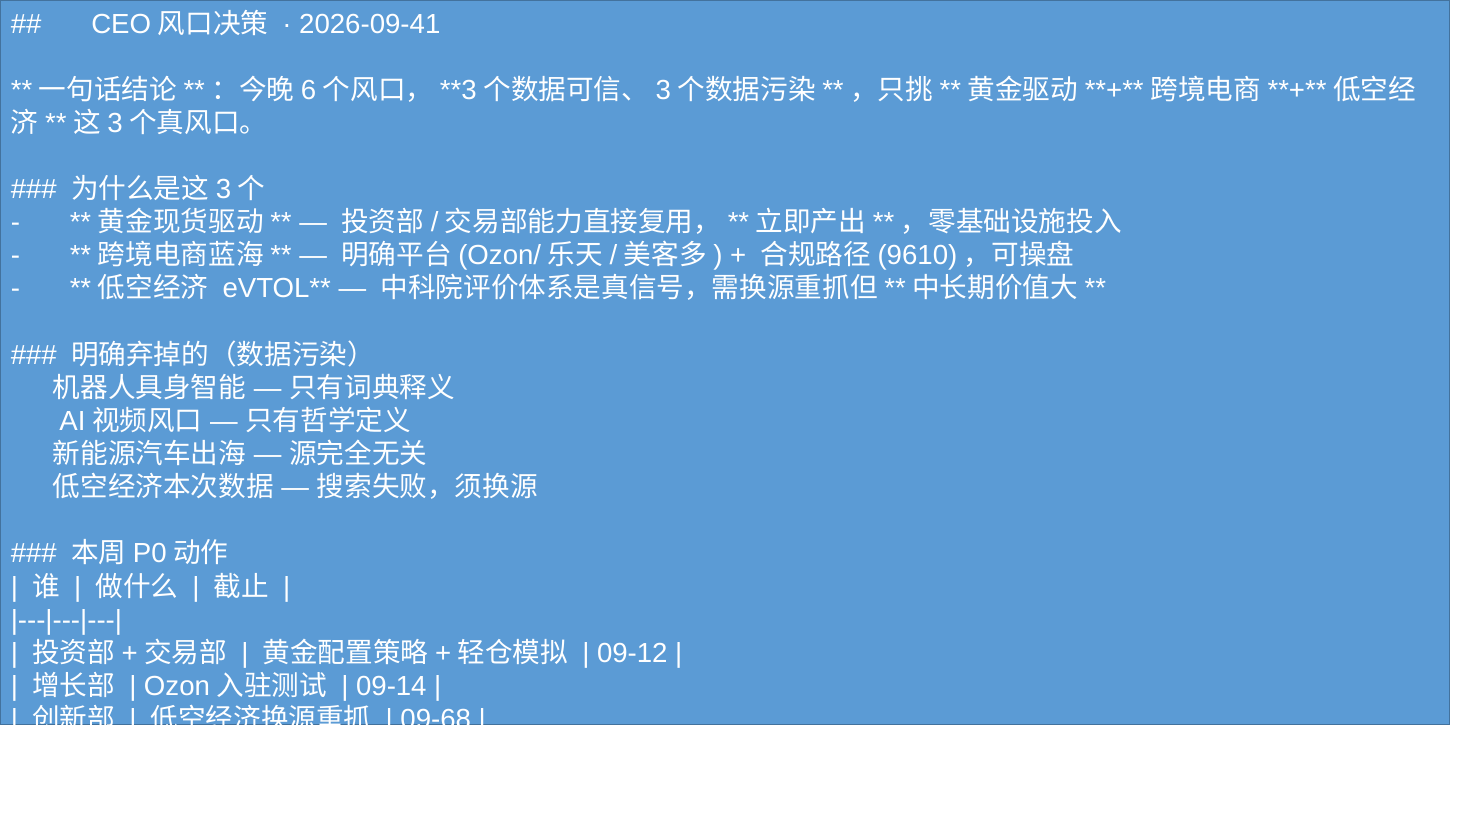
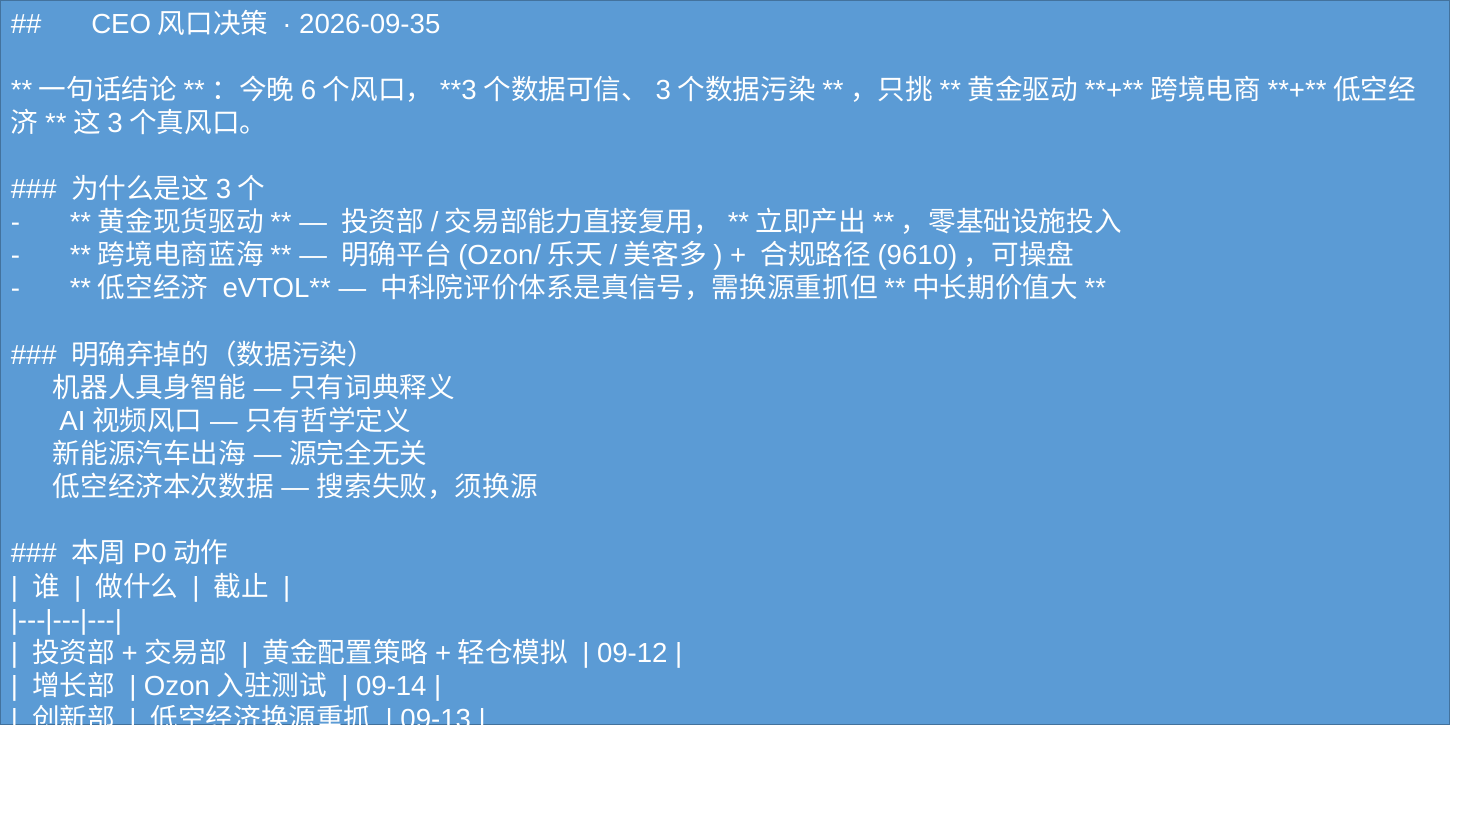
2026-09-41: 2026-09-41 -> 2026-09-35
09-68: 09-68 -> 09-13
